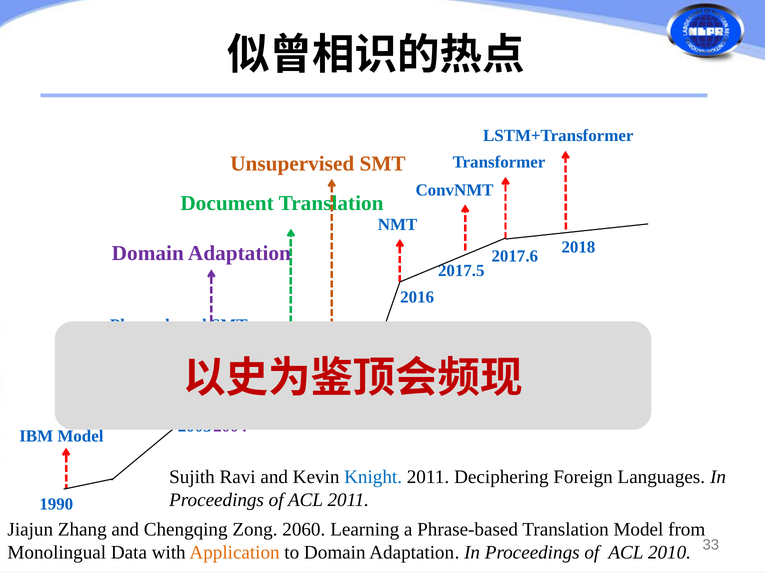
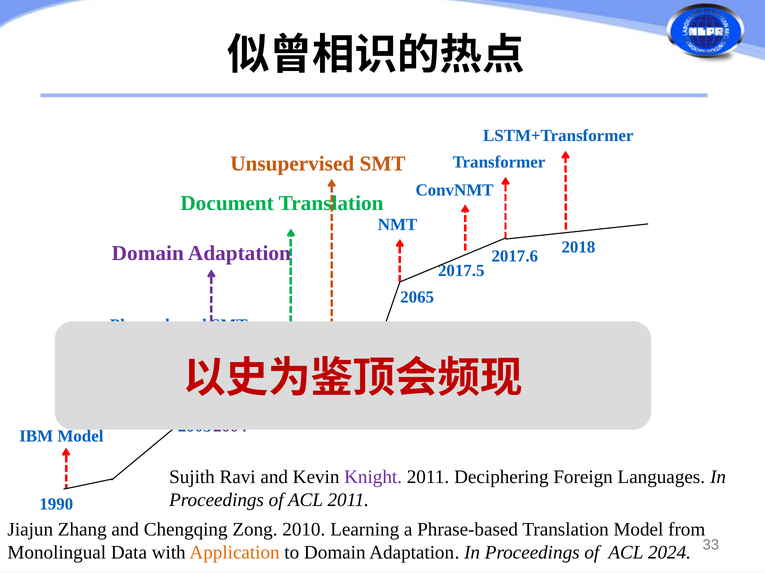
2016: 2016 -> 2065
Knight colour: blue -> purple
2060: 2060 -> 2010
2010: 2010 -> 2024
